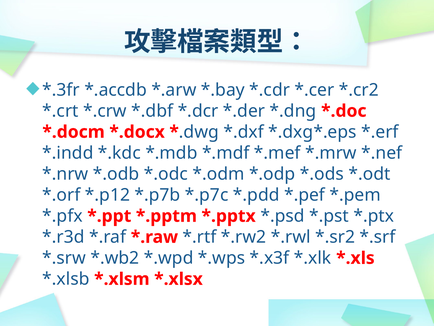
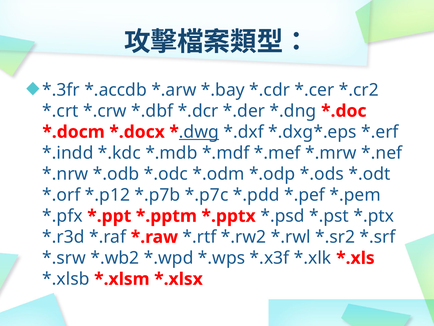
.dwg underline: none -> present
